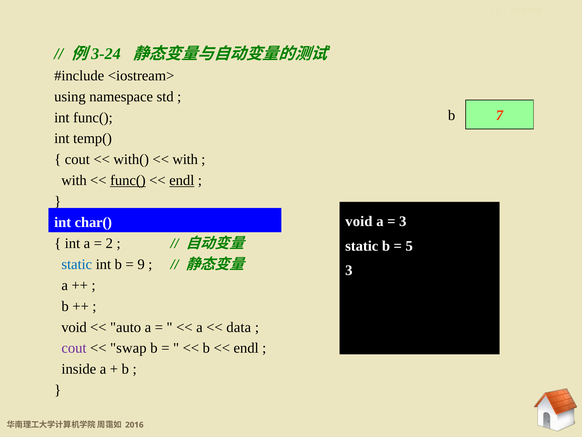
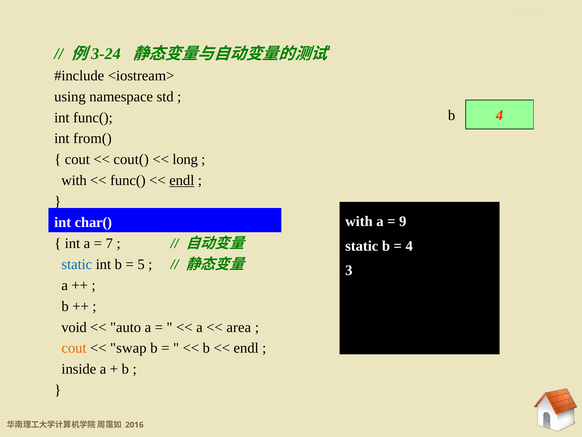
7 at (500, 115): 7 -> 4
temp(: temp( -> from(
with(: with( -> cout(
with at (185, 159): with -> long
func( at (128, 180) underline: present -> none
void at (359, 221): void -> with
3 at (403, 221): 3 -> 9
2: 2 -> 7
5 at (409, 246): 5 -> 4
9: 9 -> 5
data: data -> area
cout at (74, 348) colour: purple -> orange
